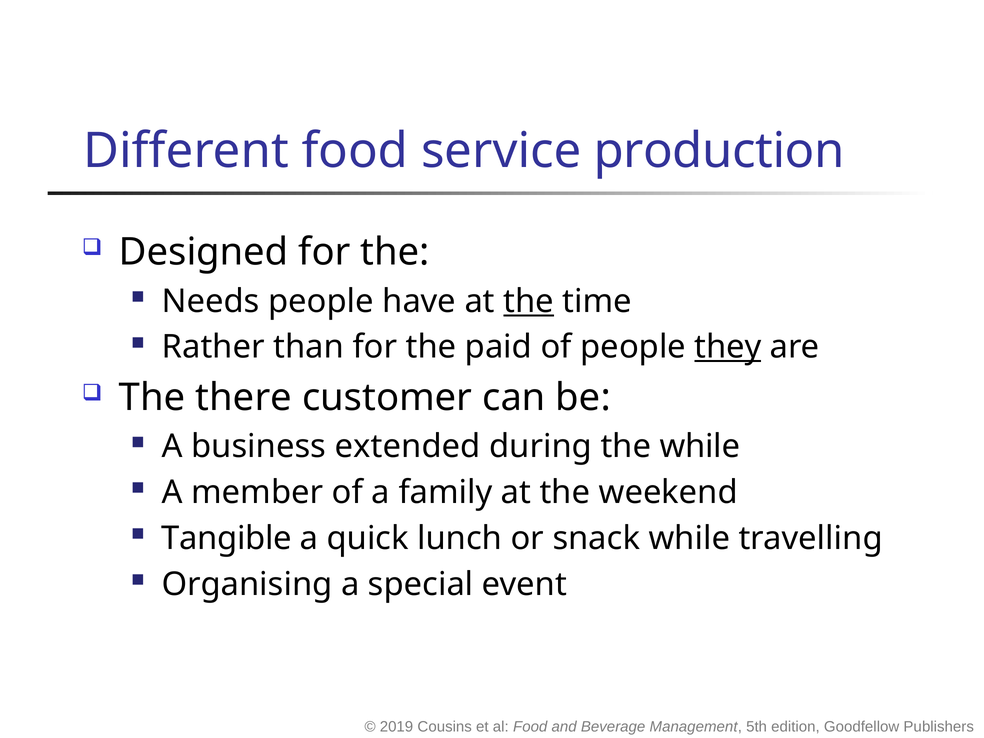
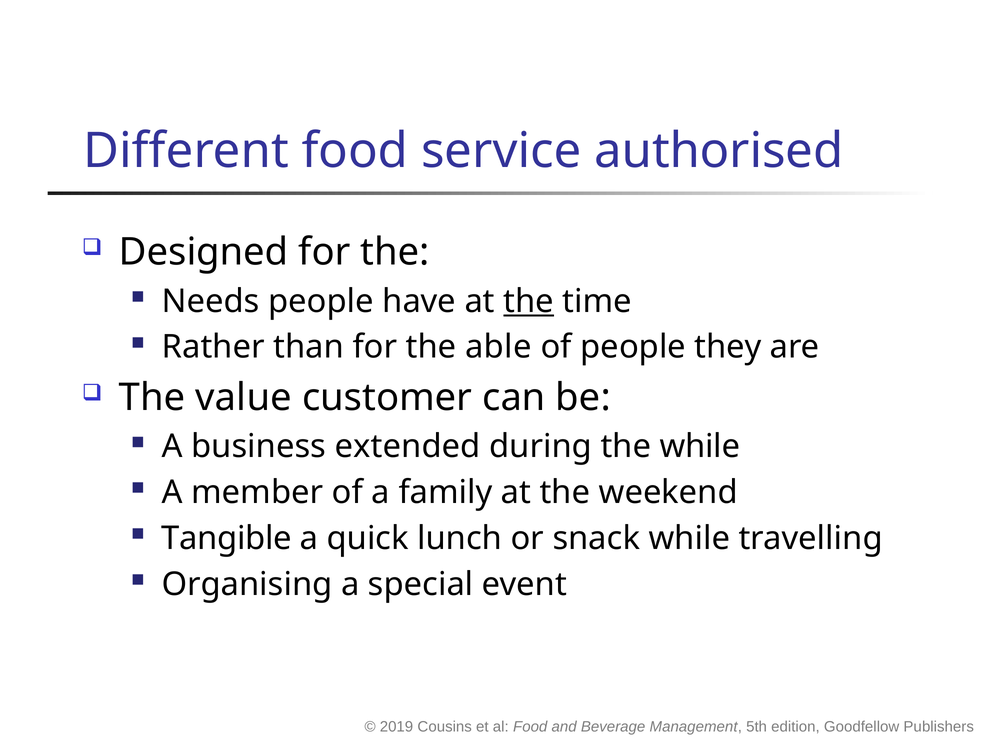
production: production -> authorised
paid: paid -> able
they underline: present -> none
there: there -> value
